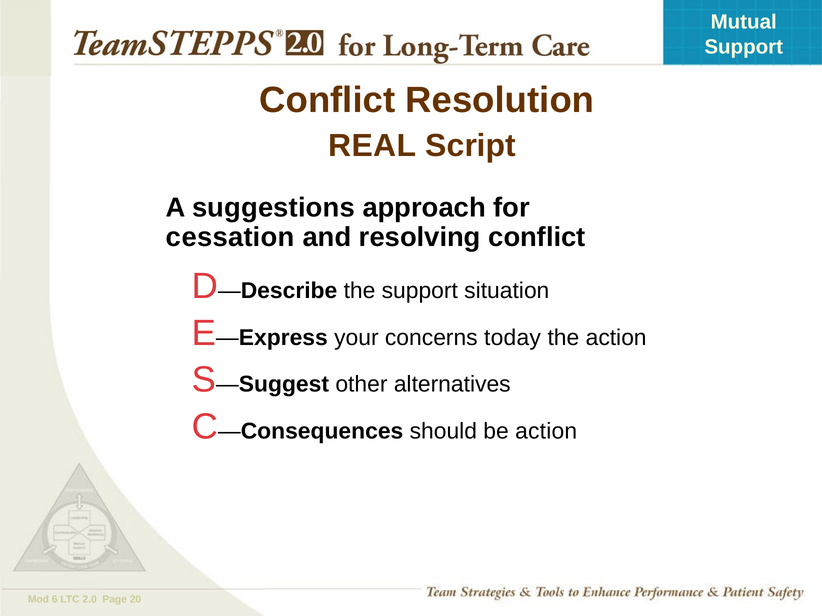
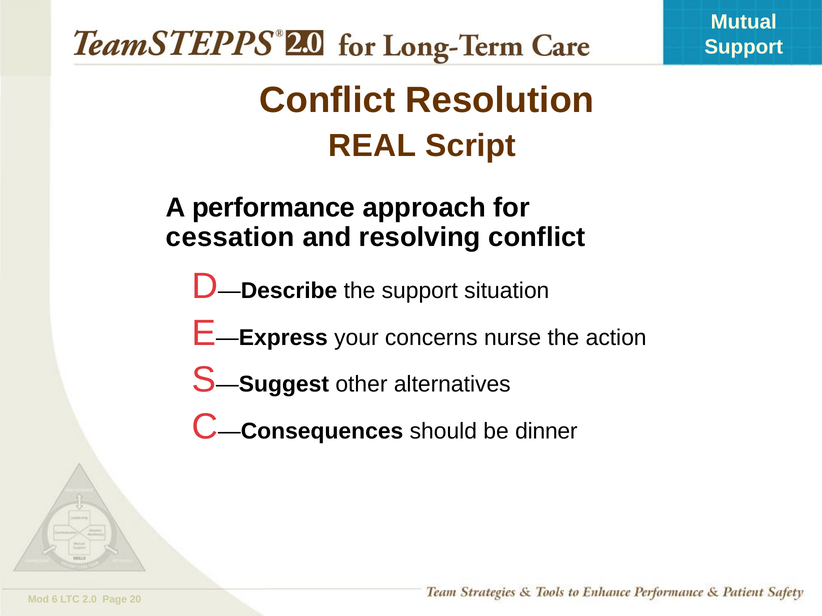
suggestions: suggestions -> performance
today: today -> nurse
be action: action -> dinner
